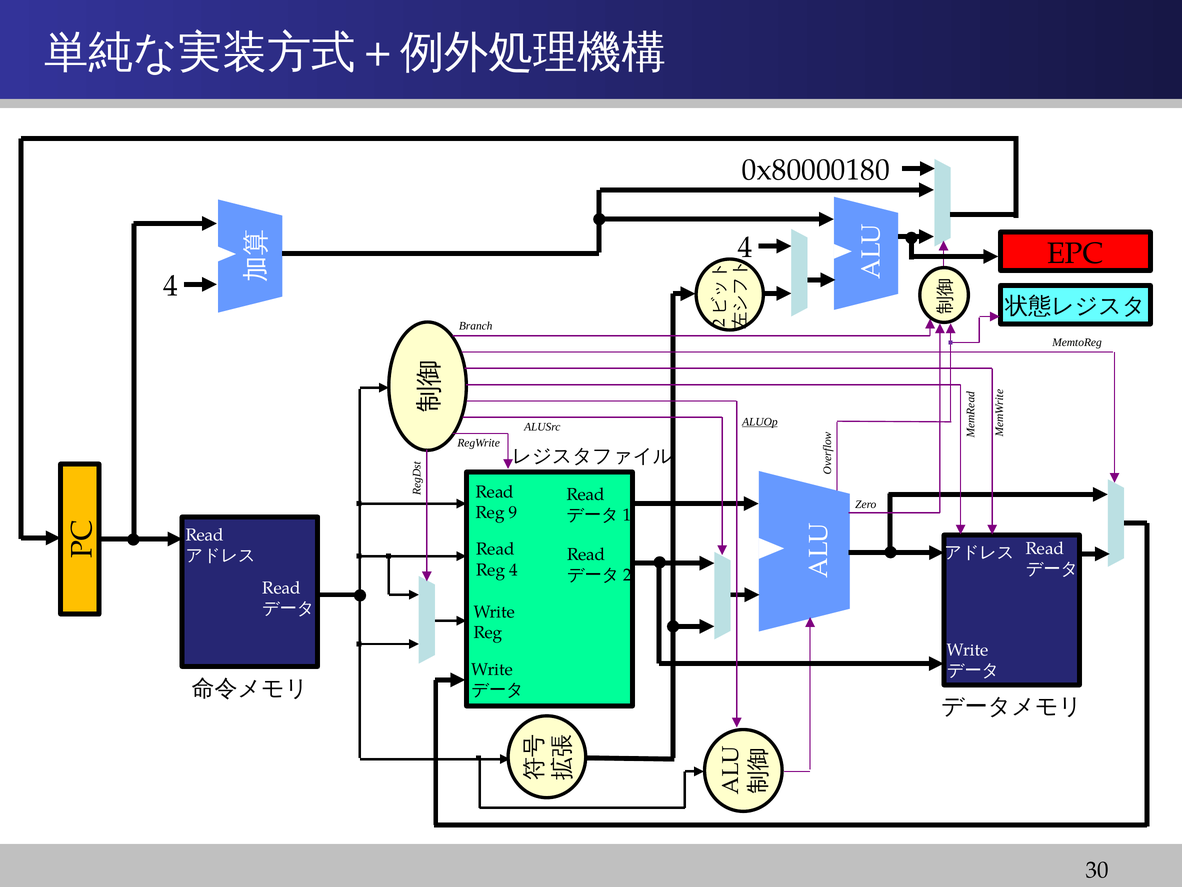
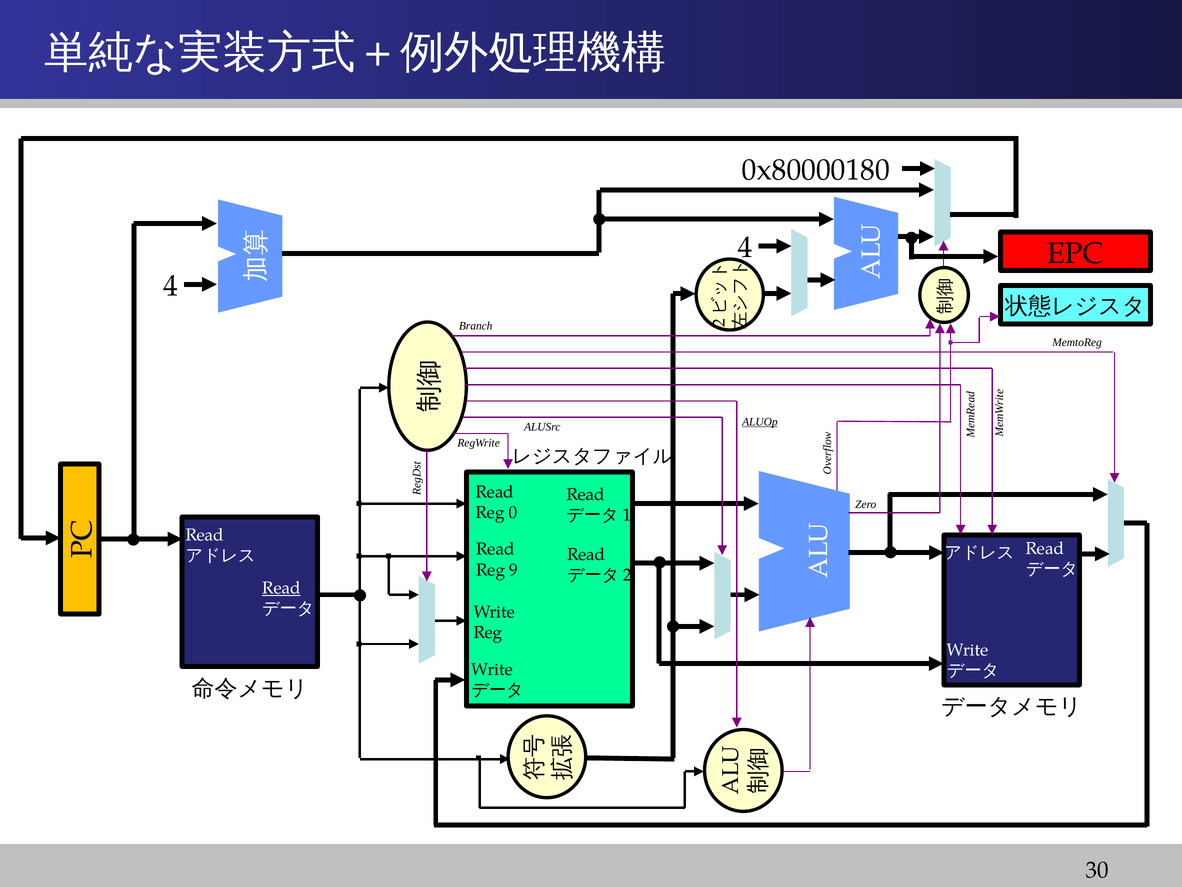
9: 9 -> 0
Reg 4: 4 -> 9
Read at (281, 588) underline: none -> present
